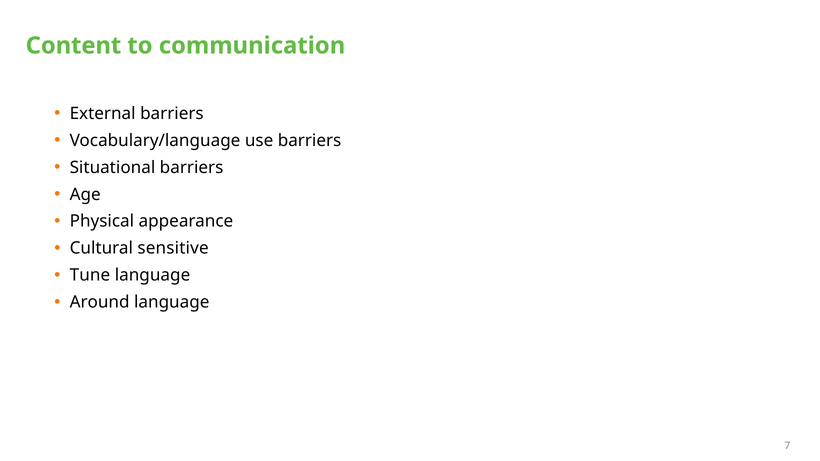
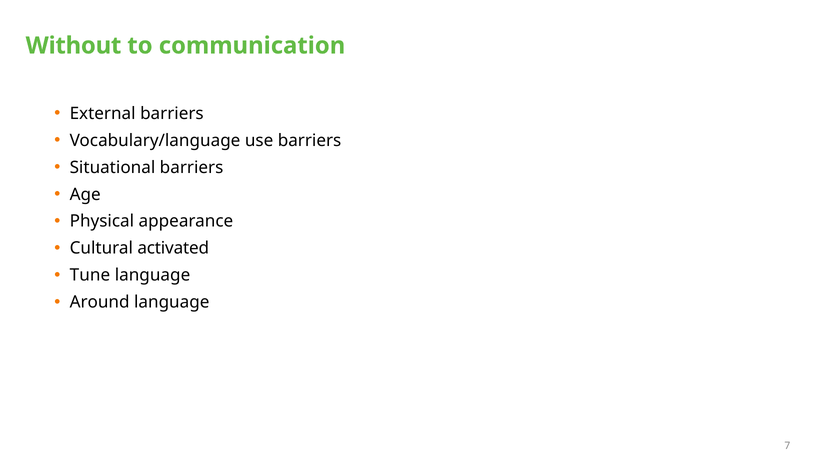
Content: Content -> Without
sensitive: sensitive -> activated
